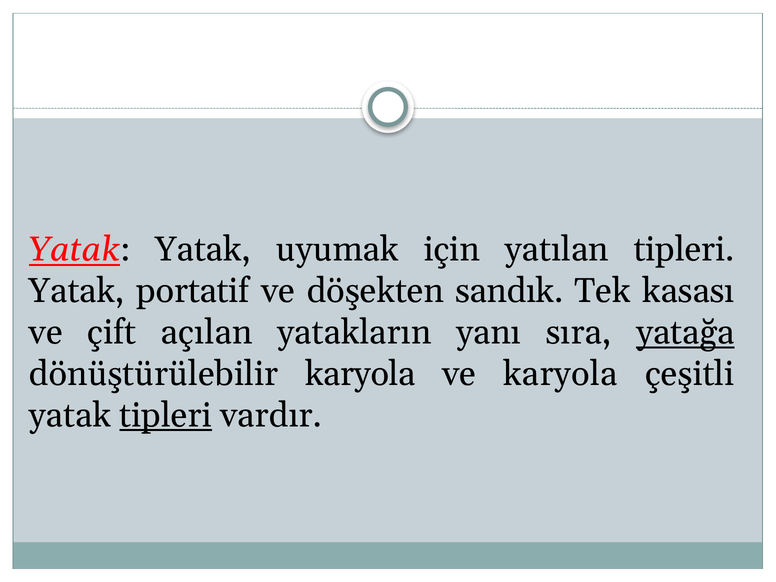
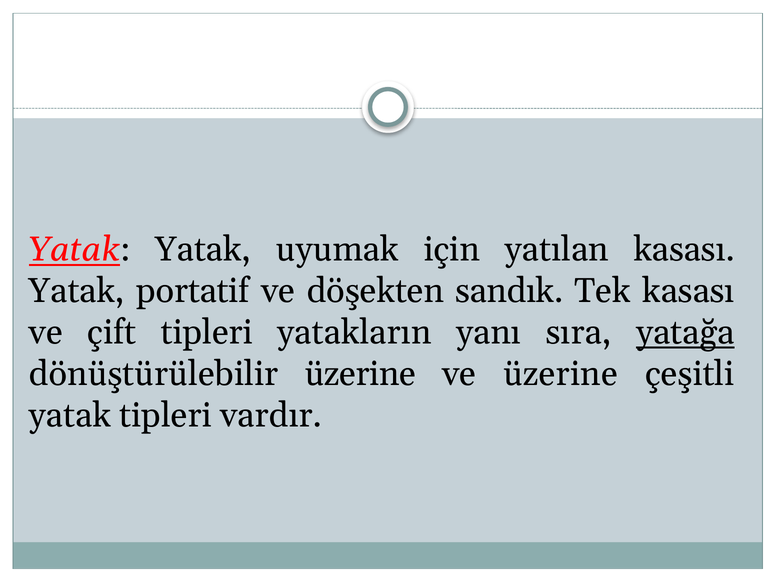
yatılan tipleri: tipleri -> kasası
çift açılan: açılan -> tipleri
dönüştürülebilir karyola: karyola -> üzerine
ve karyola: karyola -> üzerine
tipleri at (166, 415) underline: present -> none
